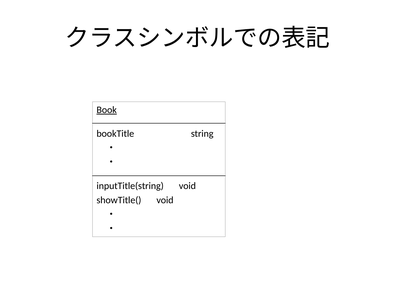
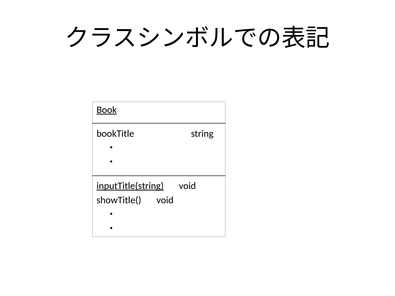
inputTitle(string underline: none -> present
